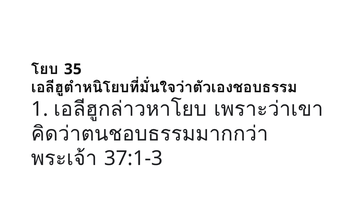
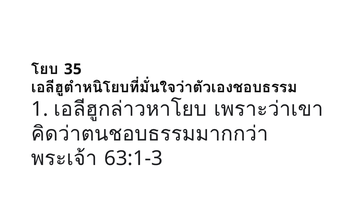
37:1-3: 37:1-3 -> 63:1-3
